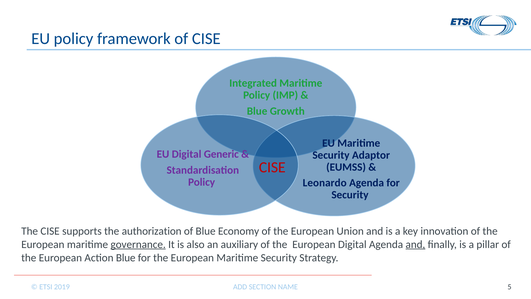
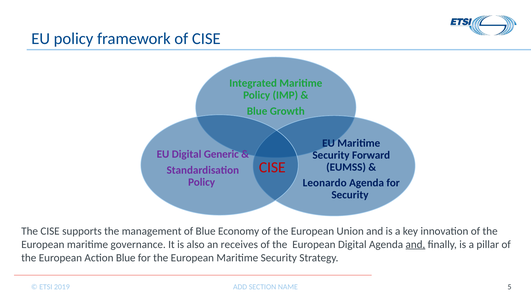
Adaptor: Adaptor -> Forward
authorization: authorization -> management
governance underline: present -> none
auxiliary: auxiliary -> receives
